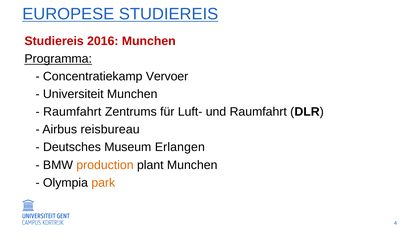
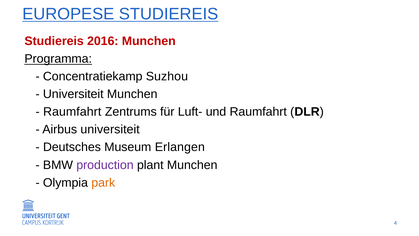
Vervoer: Vervoer -> Suzhou
Airbus reisbureau: reisbureau -> universiteit
production colour: orange -> purple
